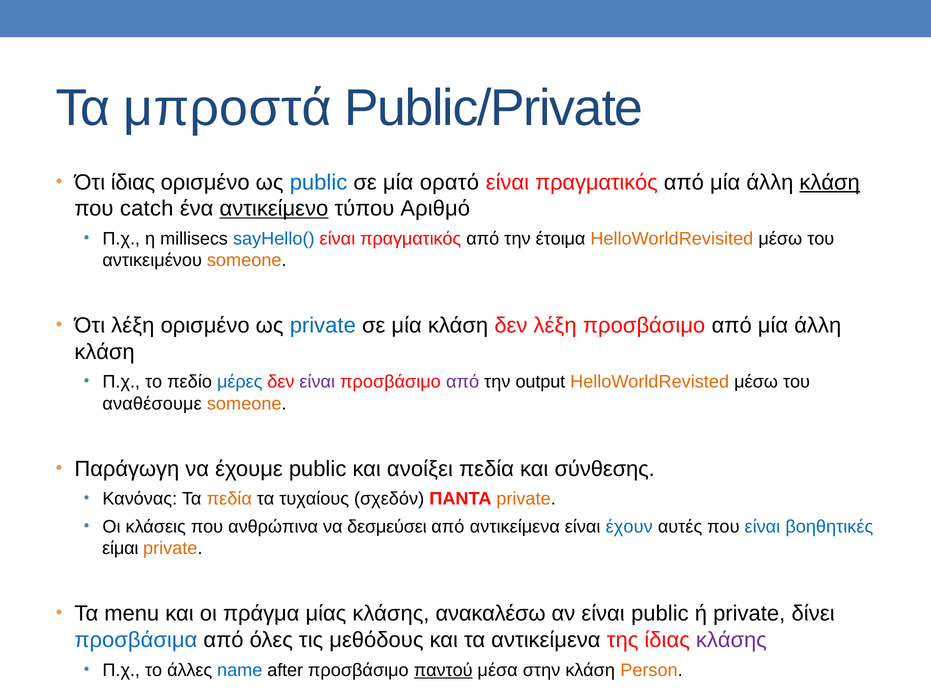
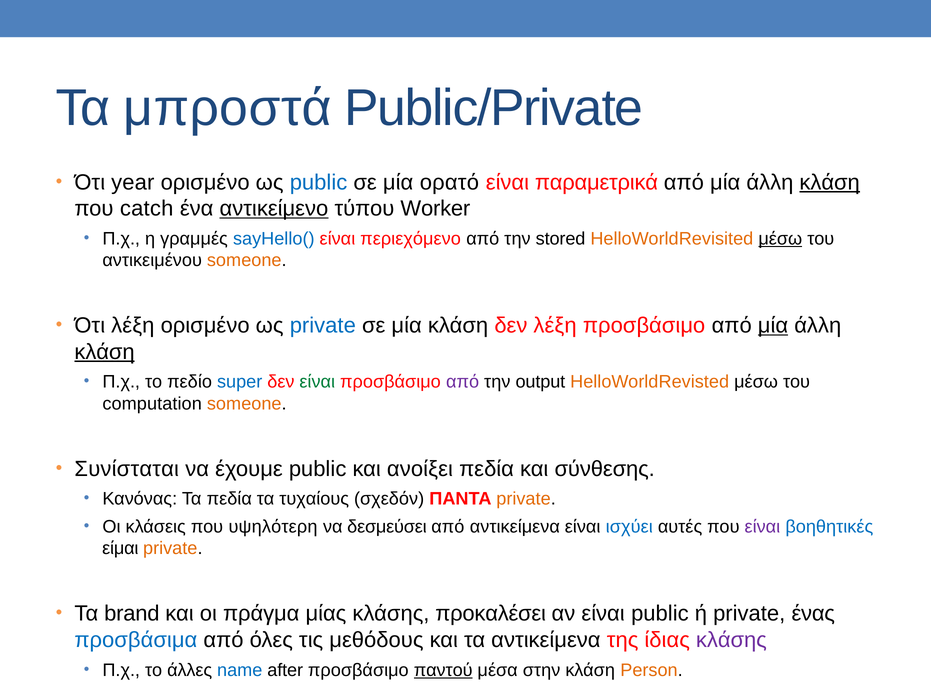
Ότι ίδιας: ίδιας -> year
πραγματικός at (596, 182): πραγματικός -> παραμετρικά
Αριθμό: Αριθμό -> Worker
millisecs: millisecs -> γραμμές
sayHello( είναι πραγματικός: πραγματικός -> περιεχόμενο
έτοιμα: έτοιμα -> stored
μέσω at (780, 239) underline: none -> present
μία at (773, 326) underline: none -> present
κλάση at (105, 352) underline: none -> present
μέρες: μέρες -> super
είναι at (317, 382) colour: purple -> green
αναθέσουμε: αναθέσουμε -> computation
Παράγωγη: Παράγωγη -> Συνίσταται
πεδία at (229, 499) colour: orange -> black
ανθρώπινα: ανθρώπινα -> υψηλότερη
έχουν: έχουν -> ισχύει
είναι at (762, 527) colour: blue -> purple
menu: menu -> brand
ανακαλέσω: ανακαλέσω -> προκαλέσει
δίνει: δίνει -> ένας
